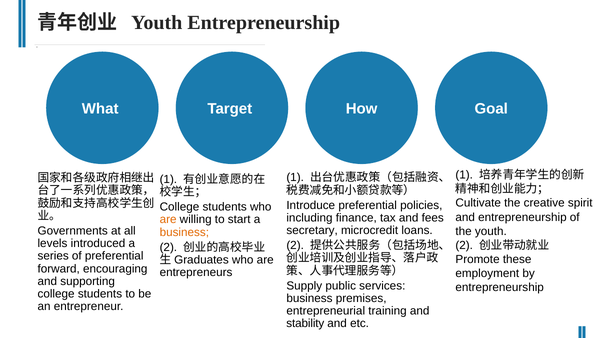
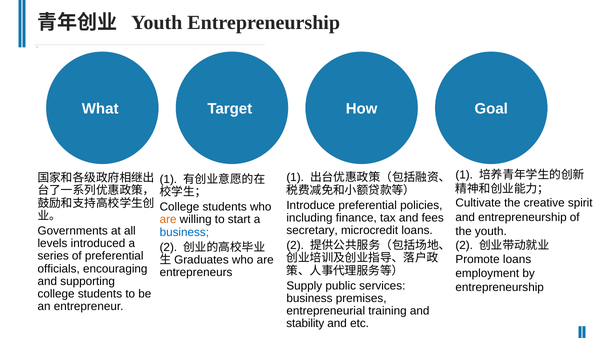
business at (184, 232) colour: orange -> blue
Promote these: these -> loans
forward: forward -> officials
